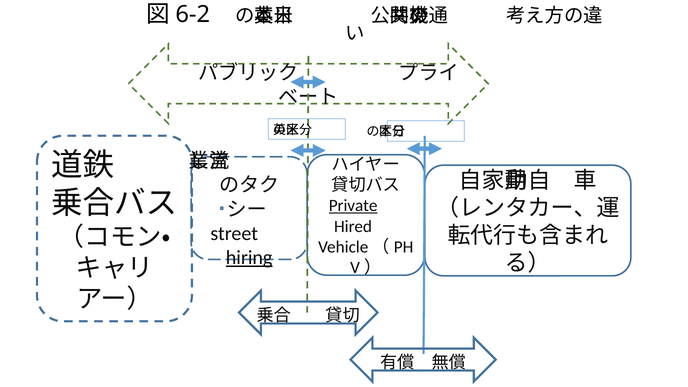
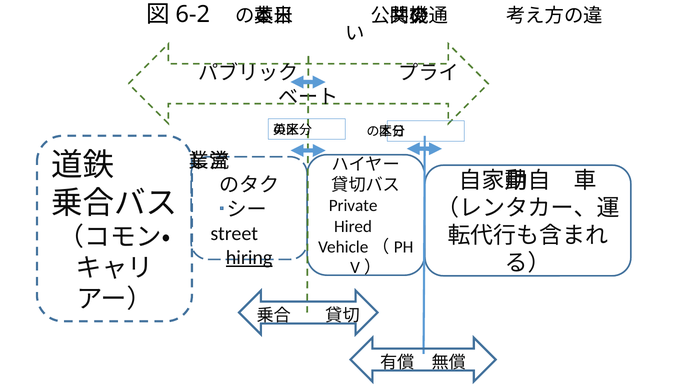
Private underline: present -> none
